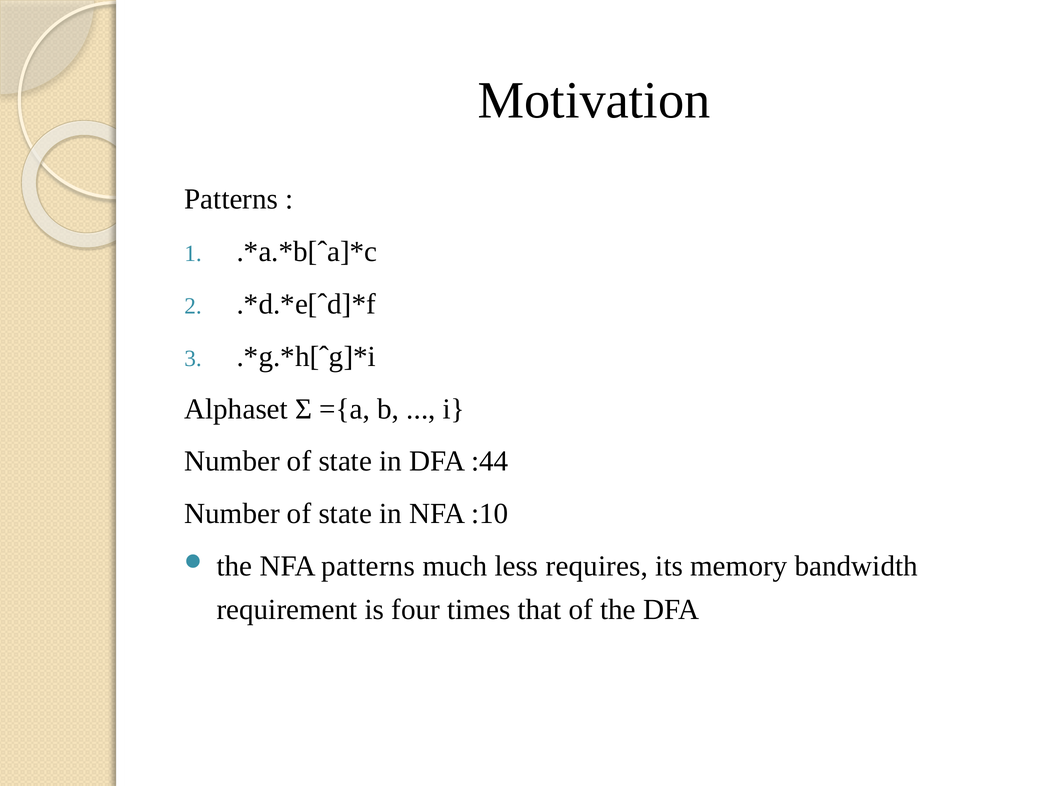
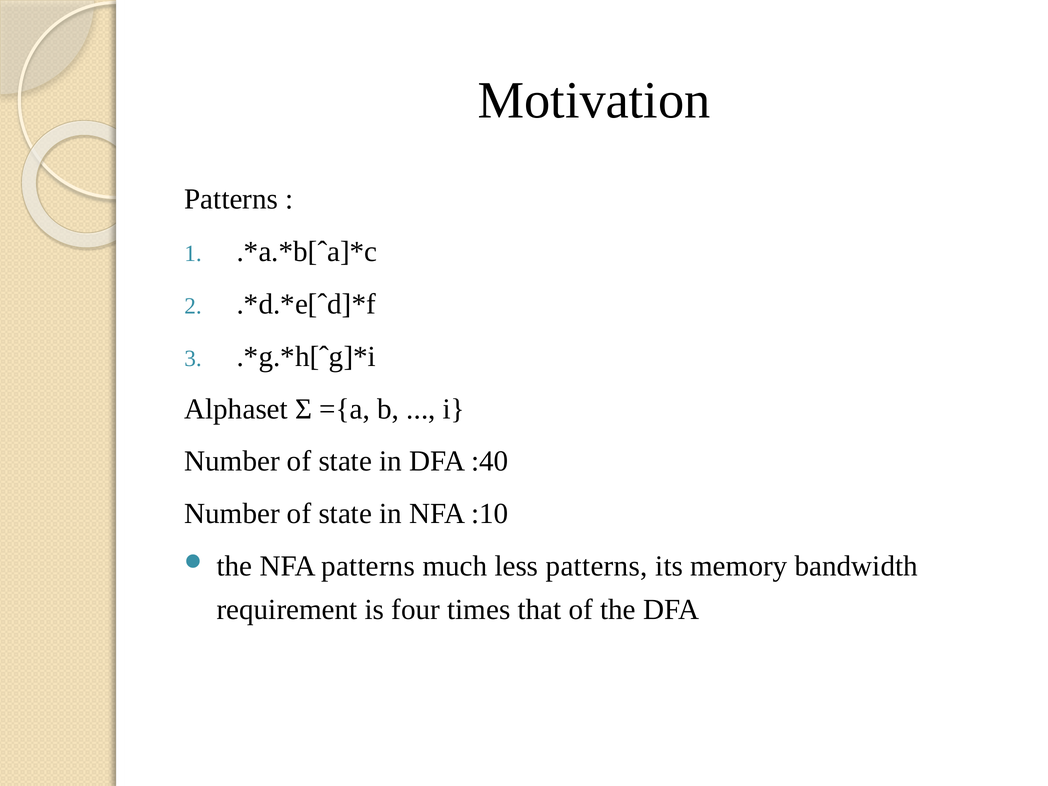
:44: :44 -> :40
less requires: requires -> patterns
